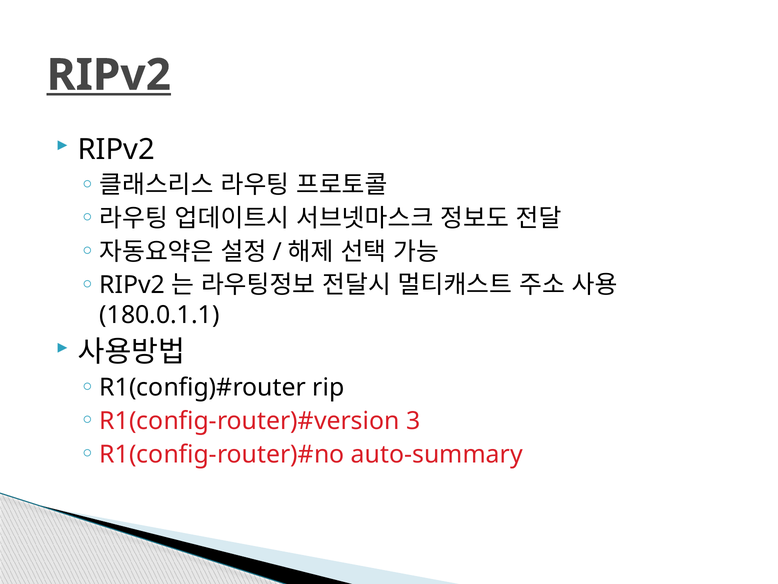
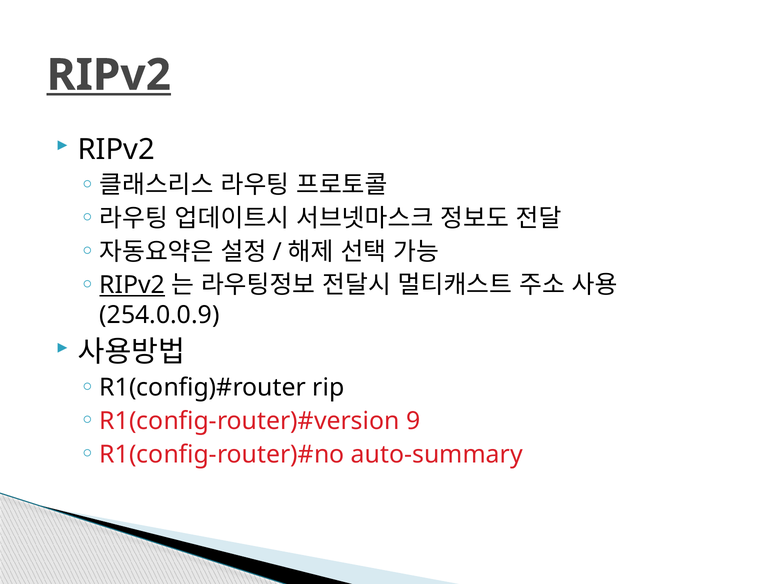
RIPv2 at (132, 285) underline: none -> present
180.0.1.1: 180.0.1.1 -> 254.0.0.9
3: 3 -> 9
